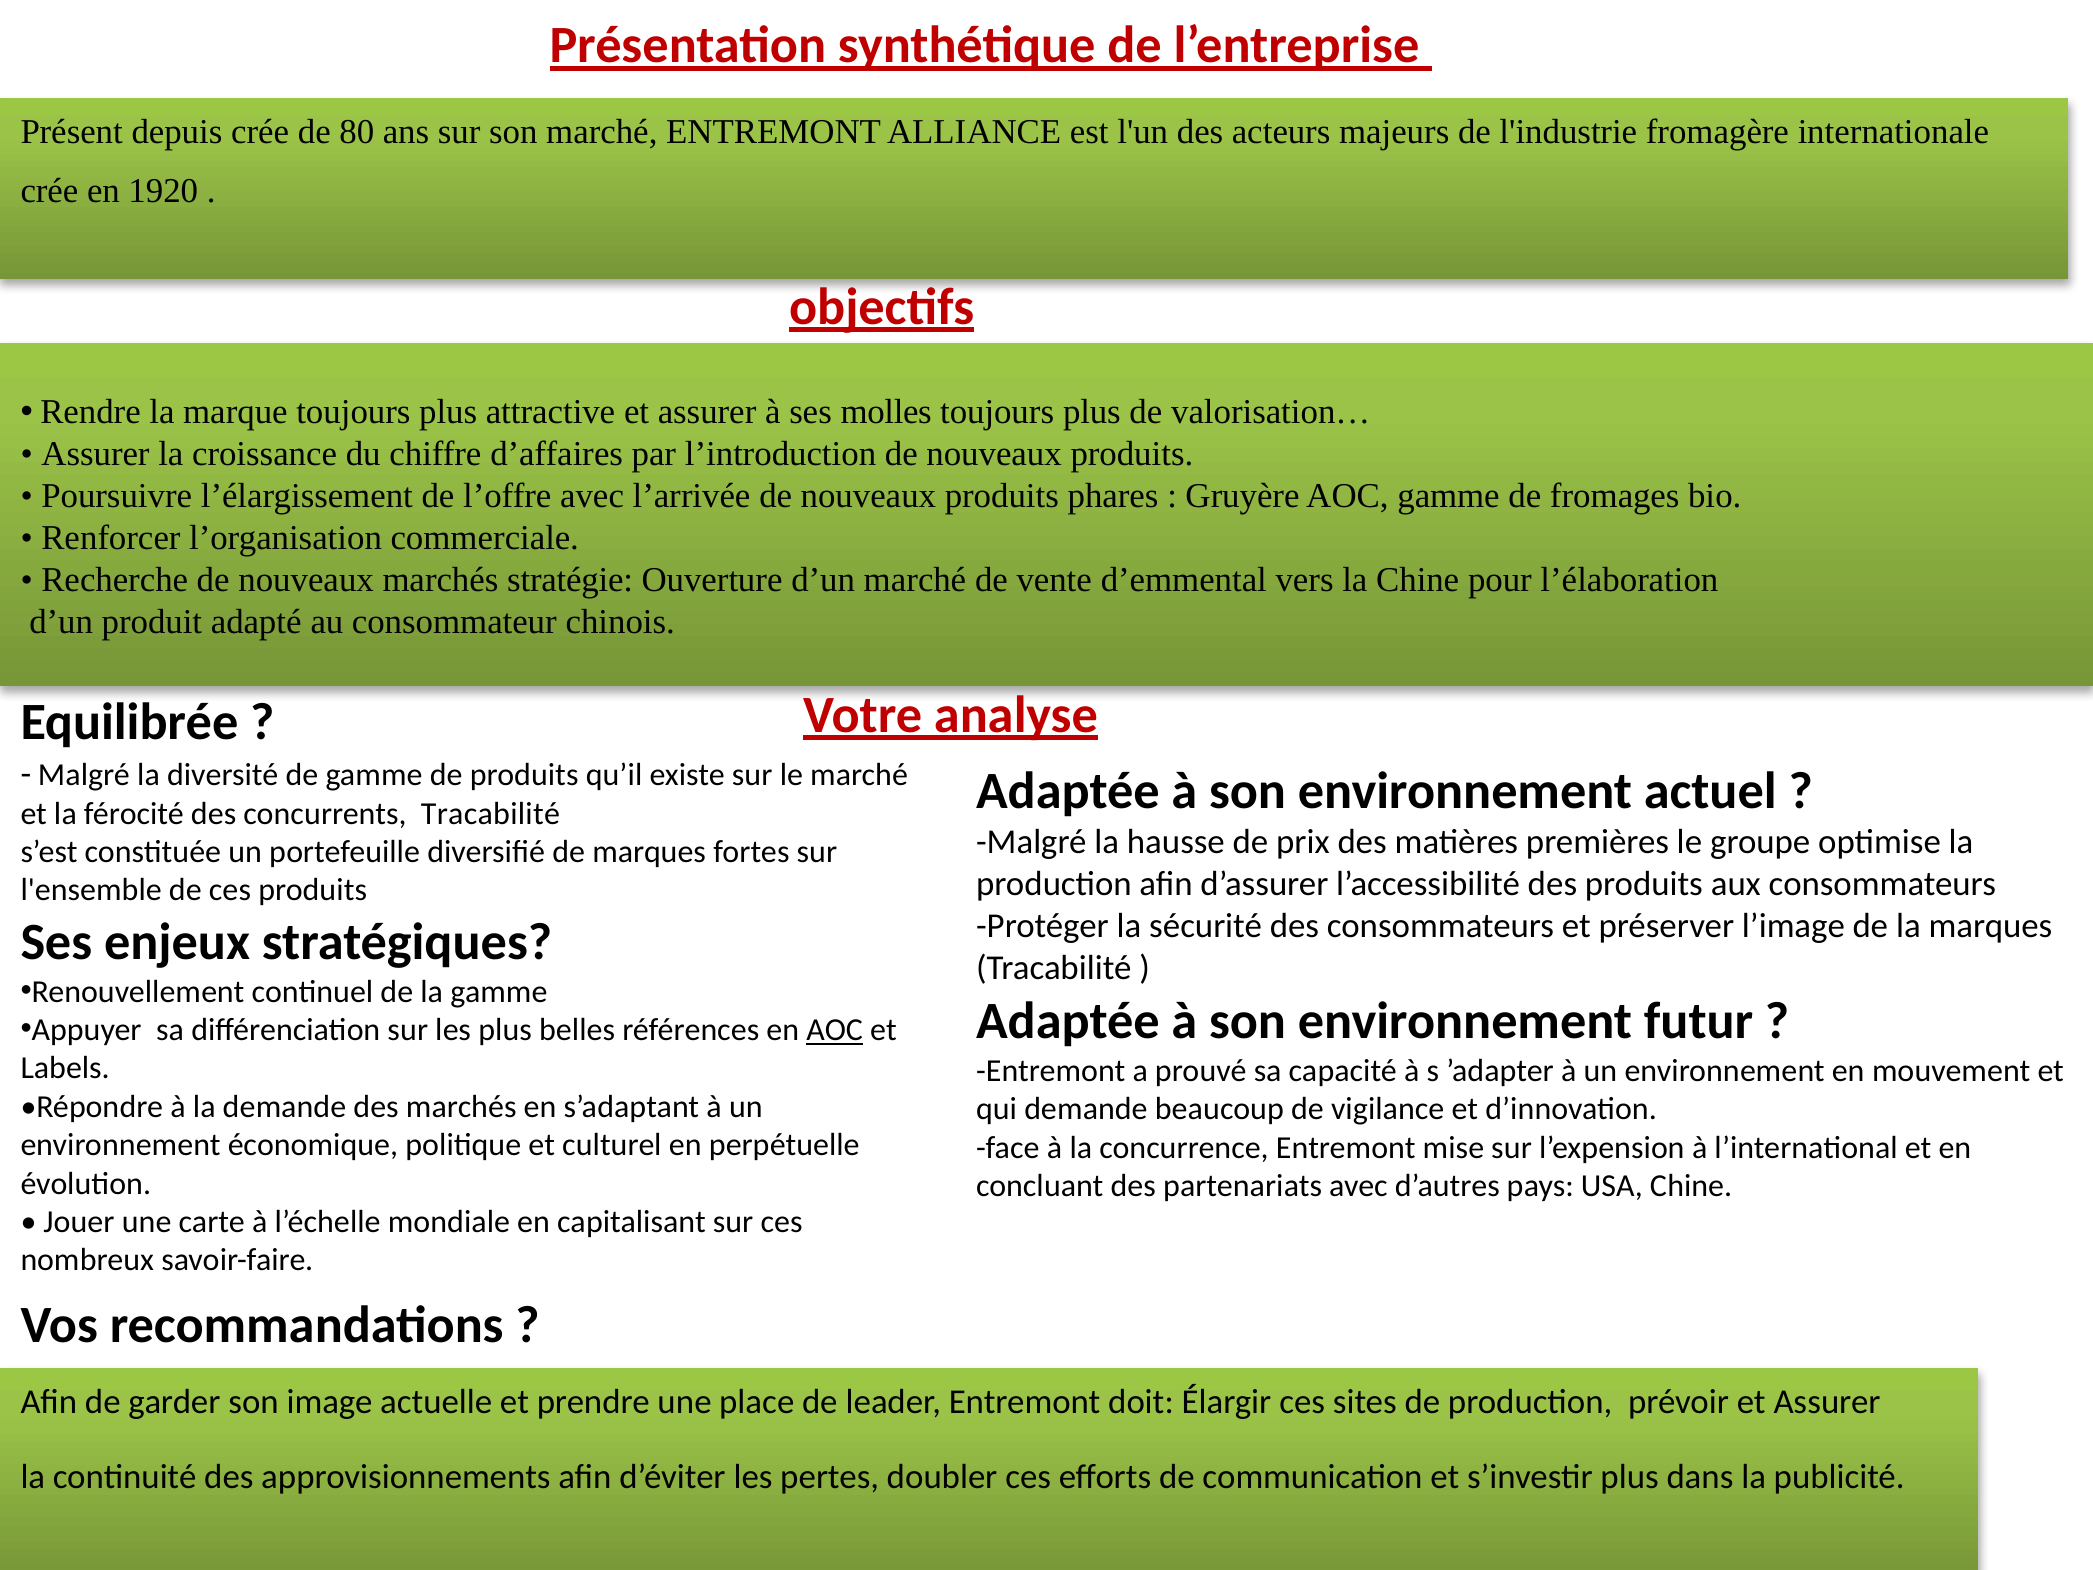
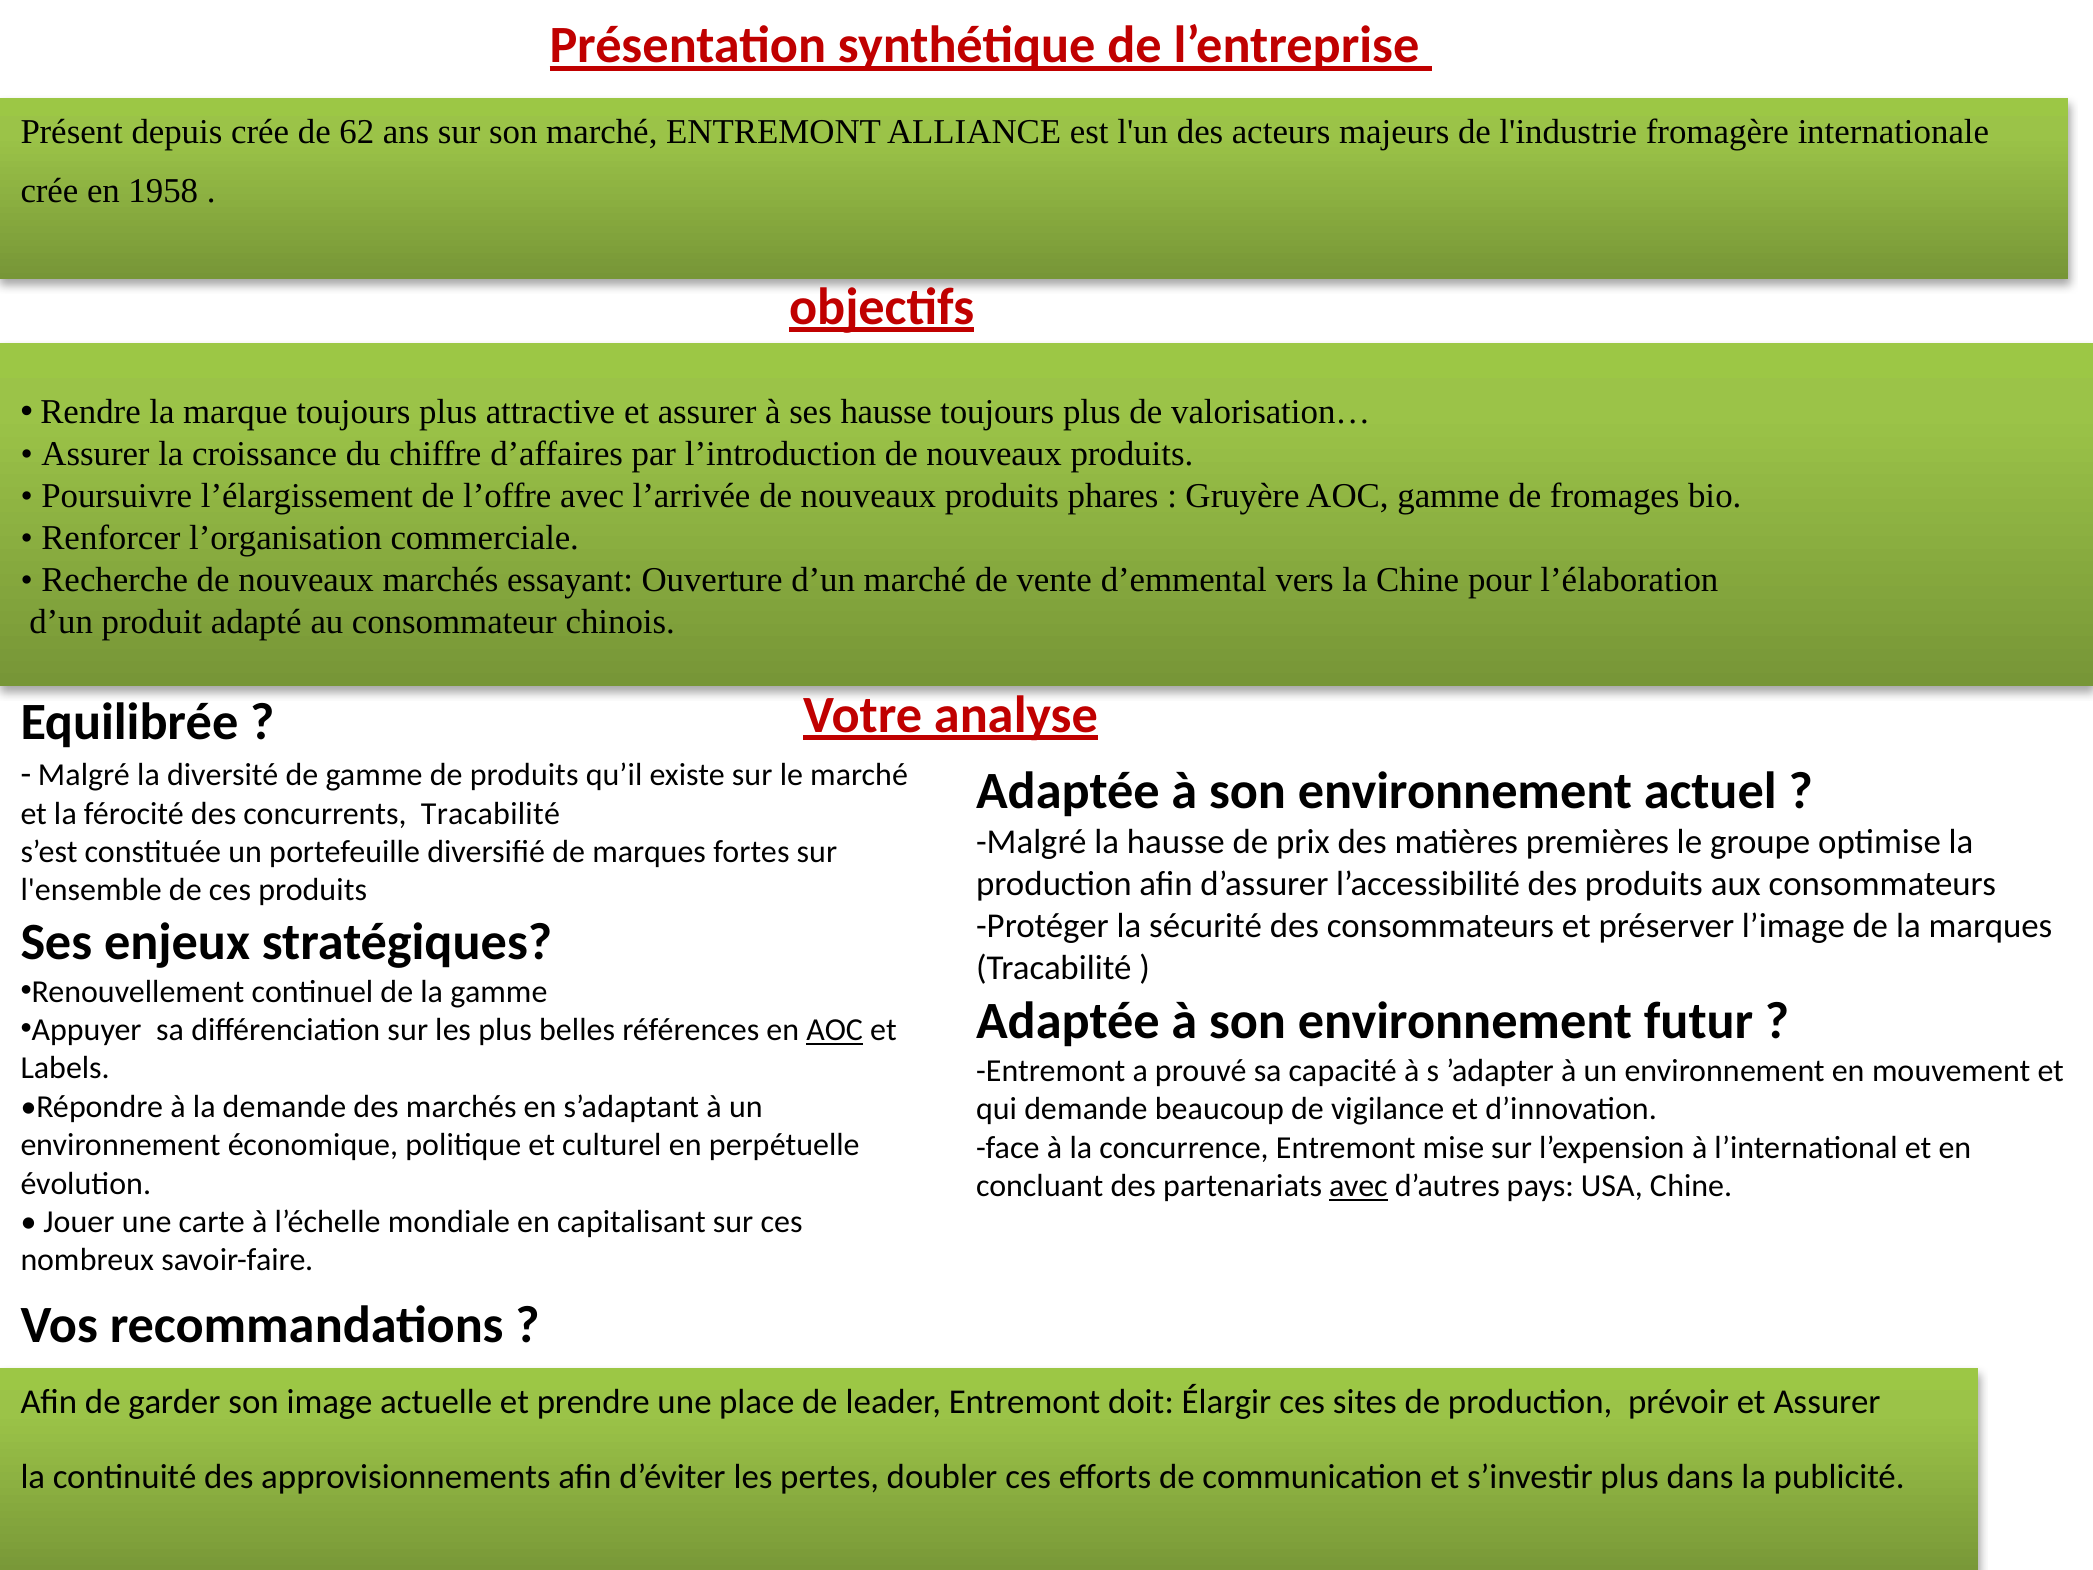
80: 80 -> 62
1920: 1920 -> 1958
ses molles: molles -> hausse
stratégie: stratégie -> essayant
avec at (1358, 1186) underline: none -> present
